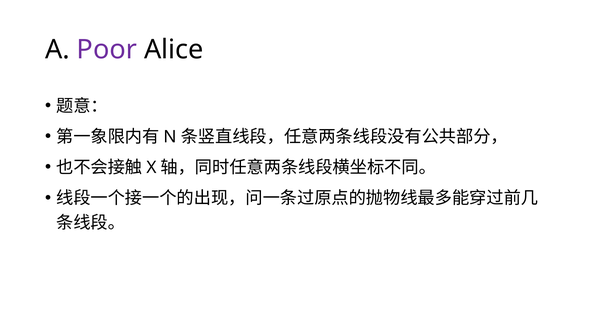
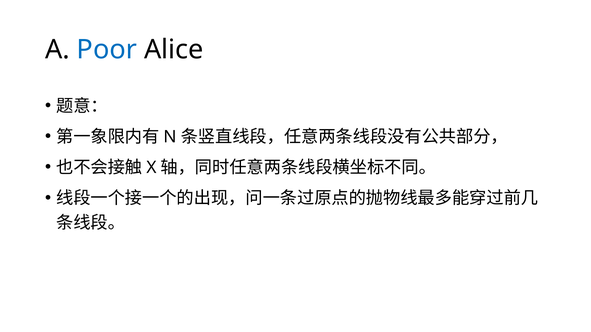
Poor colour: purple -> blue
